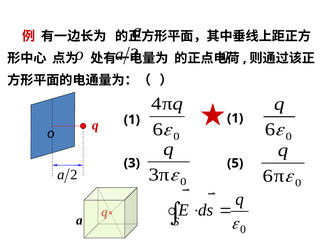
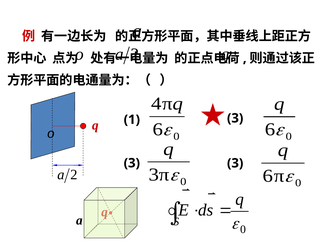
1 1: 1 -> 3
5 at (235, 163): 5 -> 3
